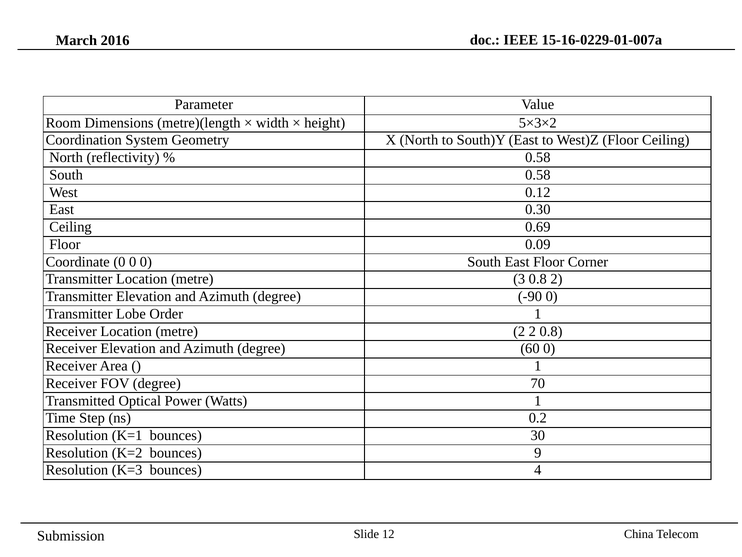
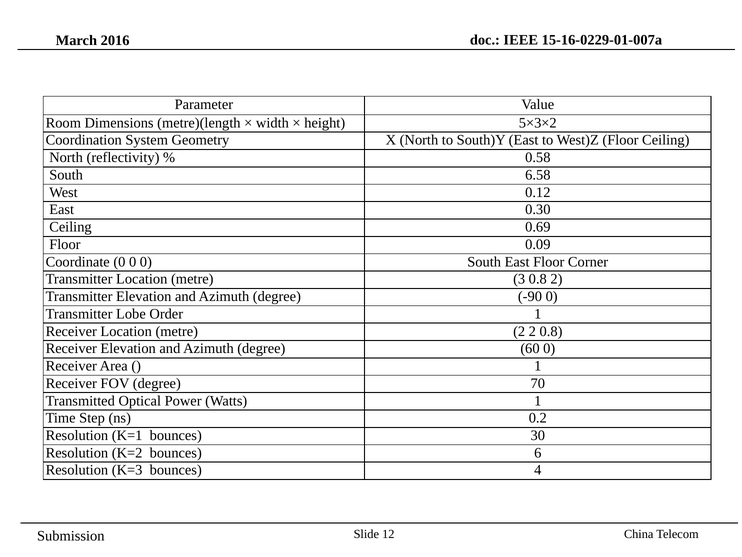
South 0.58: 0.58 -> 6.58
9: 9 -> 6
